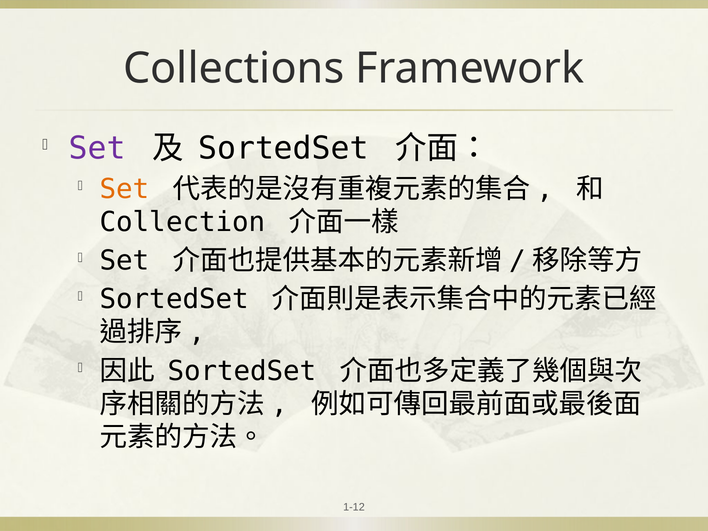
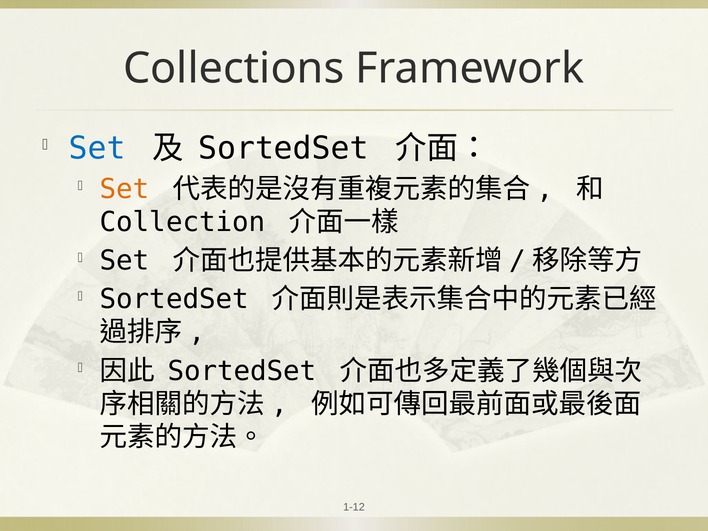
Set at (97, 148) colour: purple -> blue
